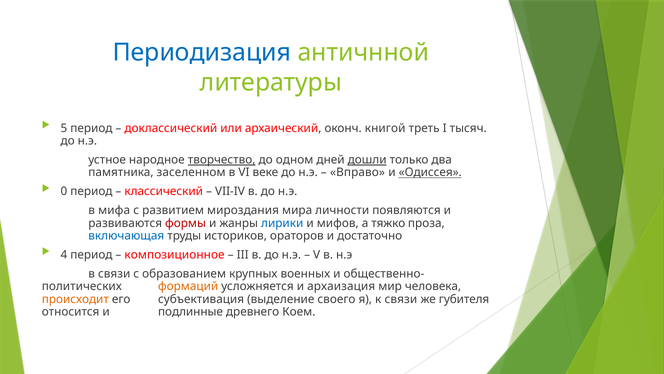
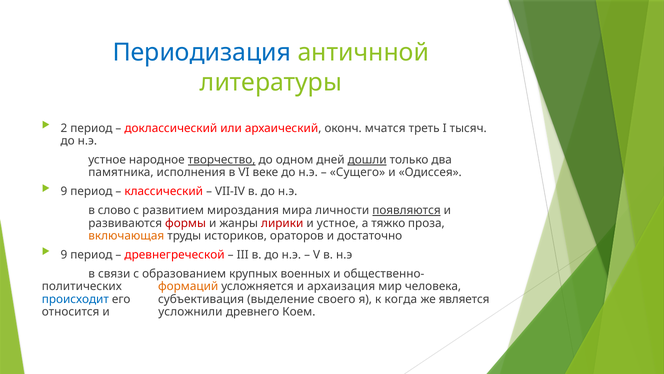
5: 5 -> 2
книгой: книгой -> мчатся
заселенном: заселенном -> исполнения
Вправо: Вправо -> Сущего
Одиссея underline: present -> none
0 at (64, 191): 0 -> 9
мифа: мифа -> слово
появляются underline: none -> present
лирики colour: blue -> red
и мифов: мифов -> устное
включающая colour: blue -> orange
4 at (64, 255): 4 -> 9
композиционное: композиционное -> древнегреческой
происходит colour: orange -> blue
к связи: связи -> когда
губителя: губителя -> является
подлинные: подлинные -> усложнили
